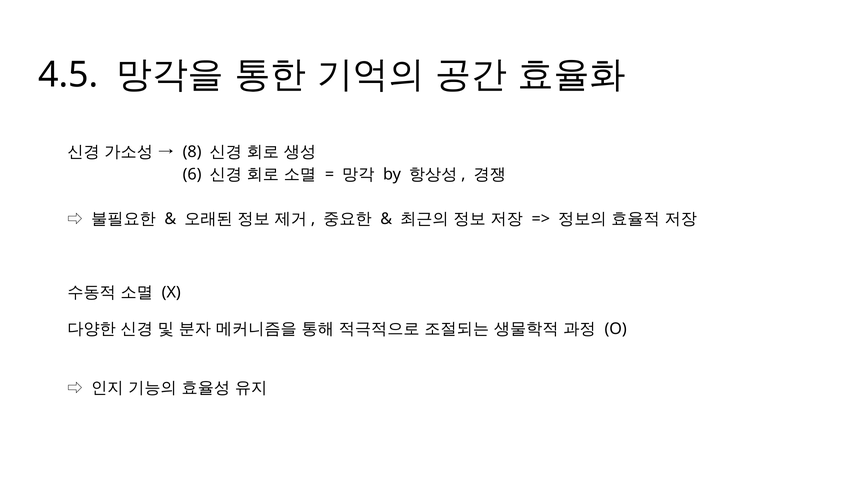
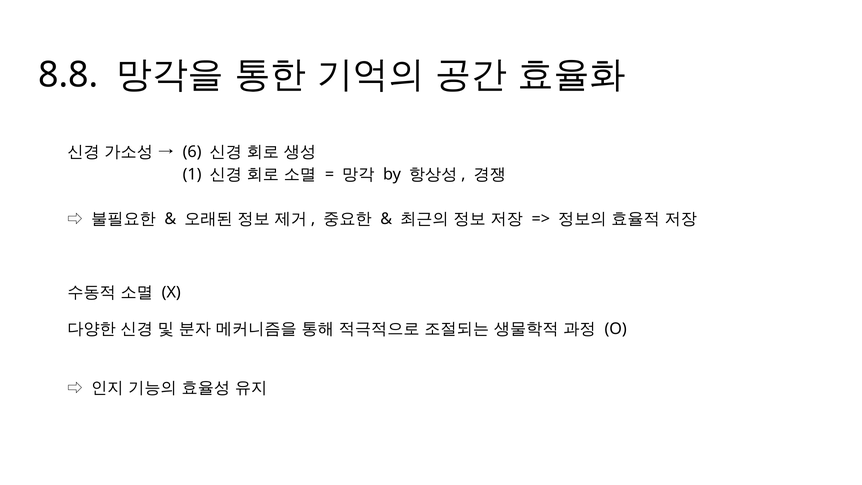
4.5: 4.5 -> 8.8
8: 8 -> 6
6: 6 -> 1
